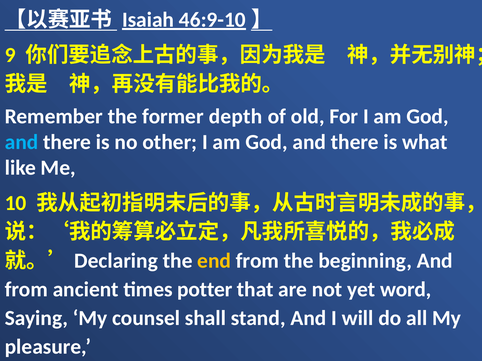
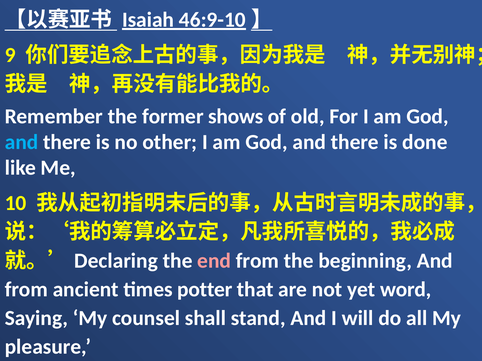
depth: depth -> shows
what: what -> done
end colour: yellow -> pink
